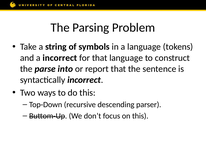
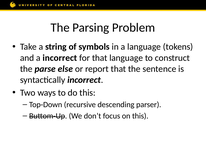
into: into -> else
